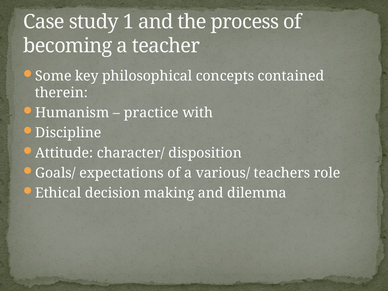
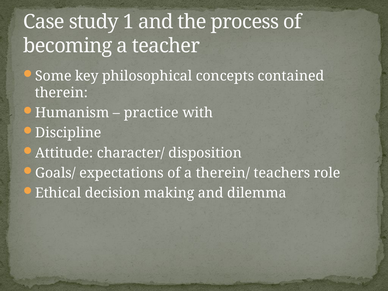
various/: various/ -> therein/
